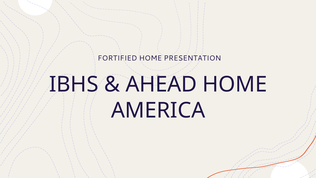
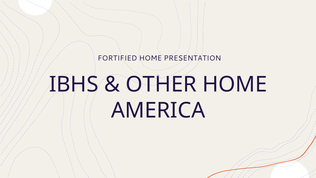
AHEAD: AHEAD -> OTHER
